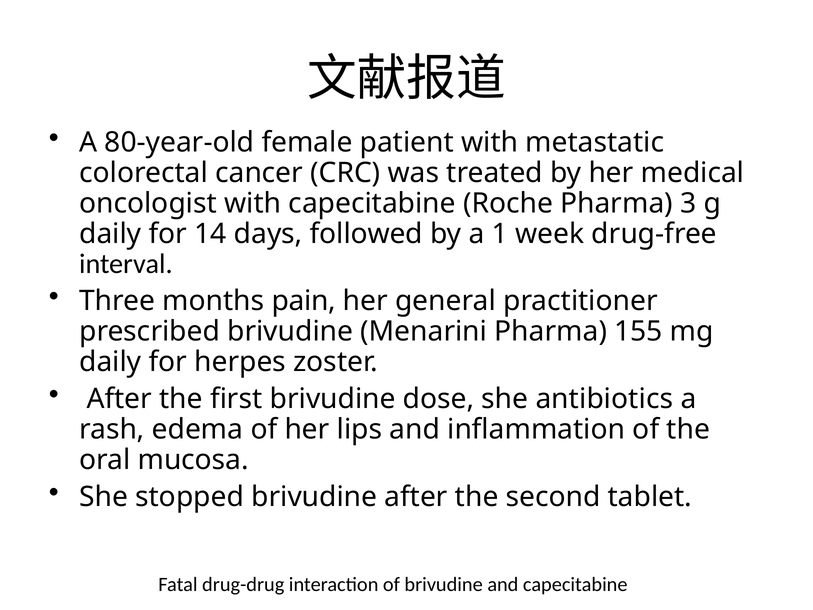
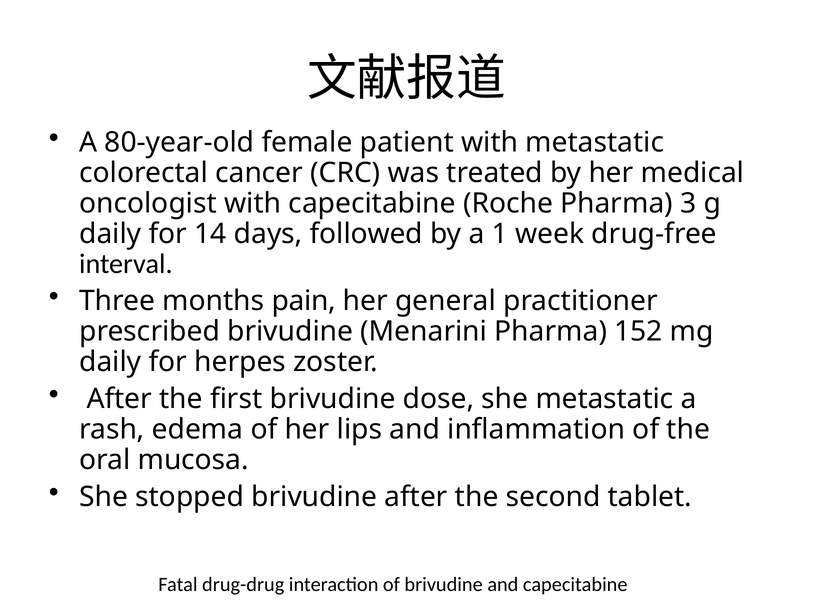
155: 155 -> 152
she antibiotics: antibiotics -> metastatic
